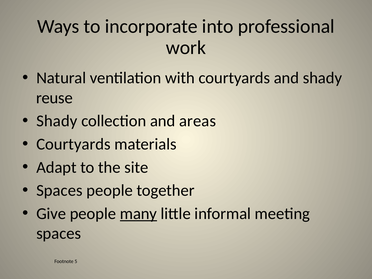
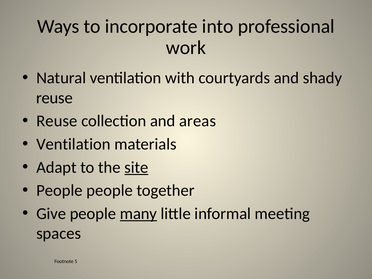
Shady at (57, 121): Shady -> Reuse
Courtyards at (73, 144): Courtyards -> Ventilation
site underline: none -> present
Spaces at (59, 191): Spaces -> People
